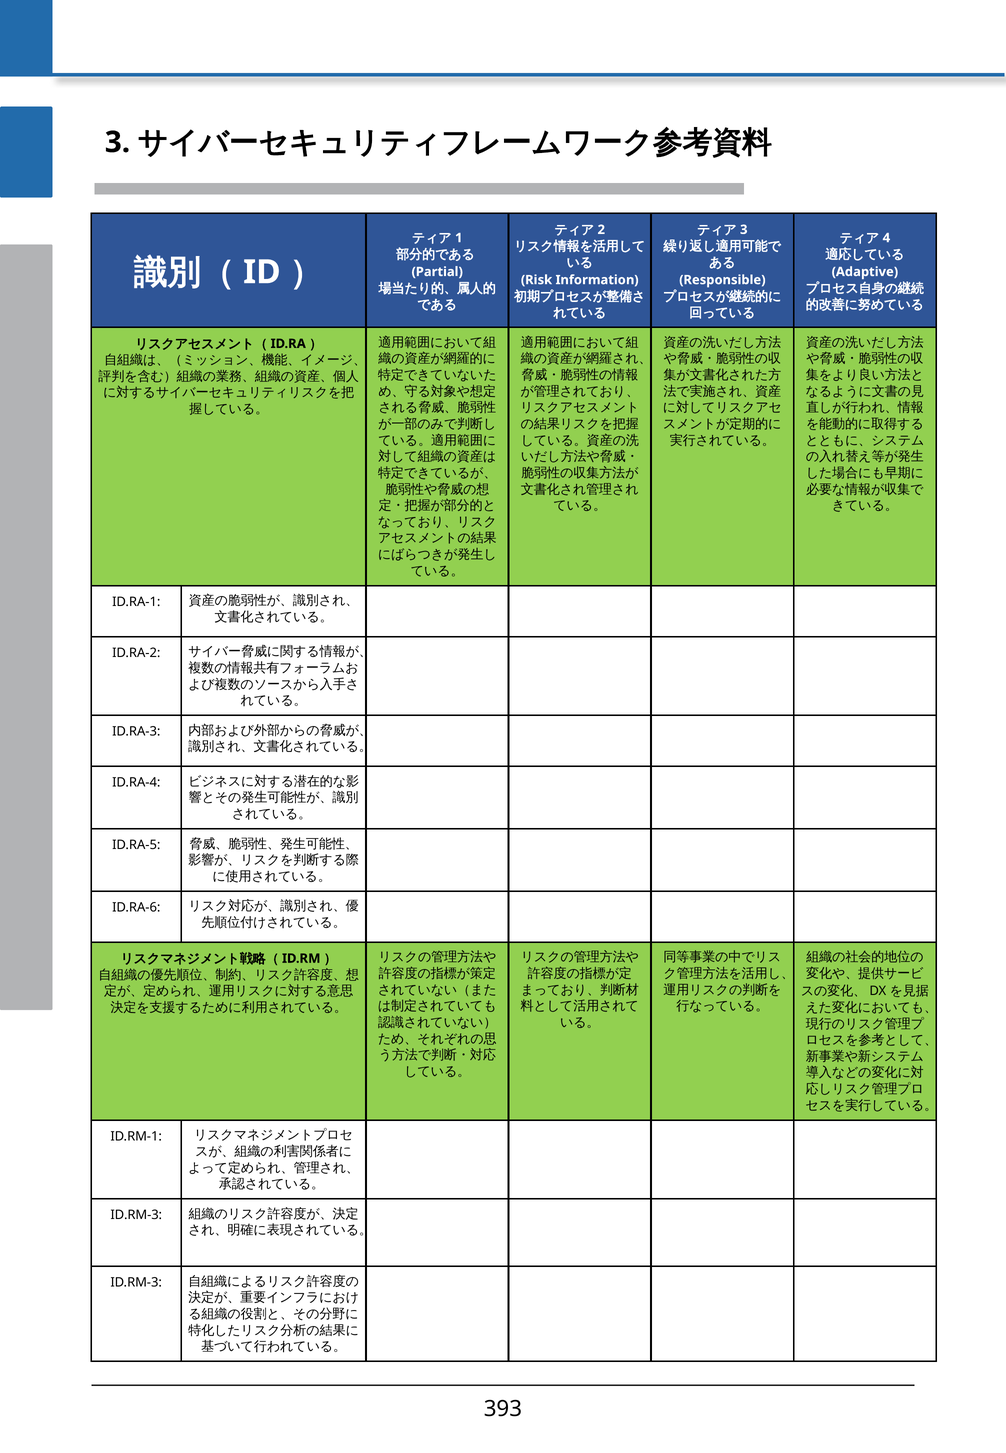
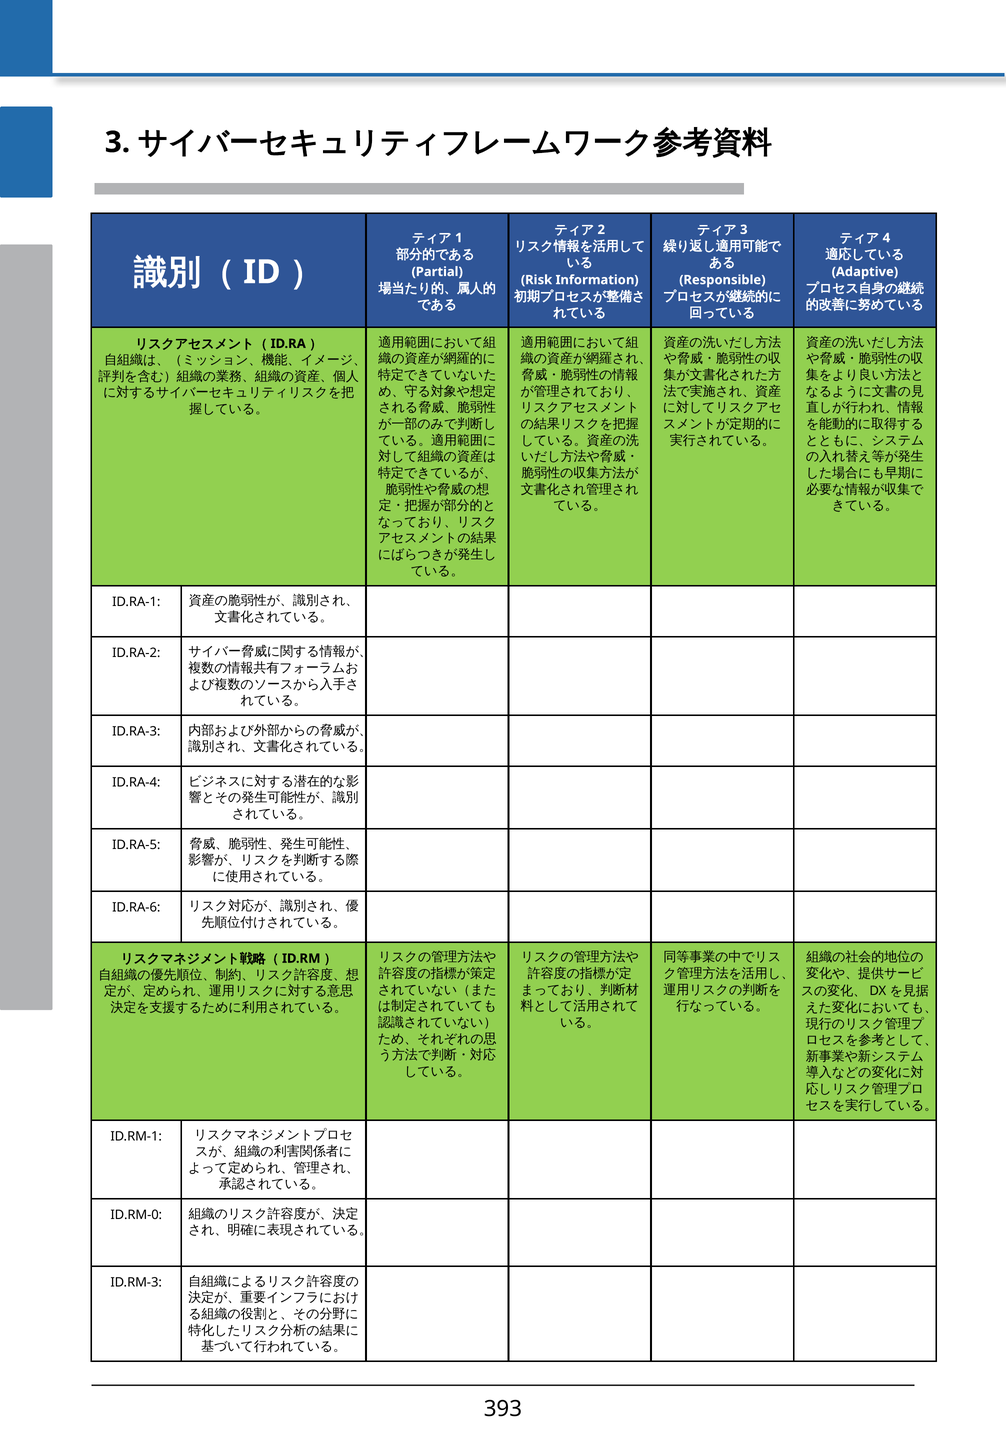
ID.RM-3 at (136, 1215): ID.RM-3 -> ID.RM-0
